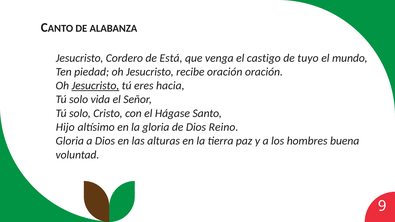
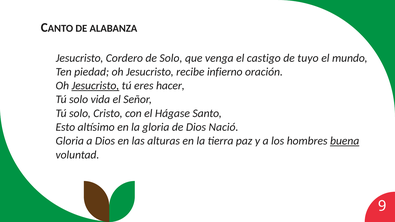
de Está: Está -> Solo
recibe oración: oración -> infierno
hacia: hacia -> hacer
Hijo: Hijo -> Esto
Reino: Reino -> Nació
buena underline: none -> present
